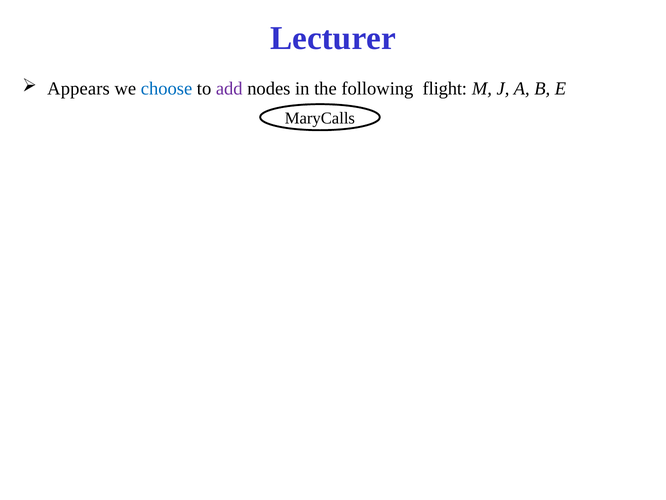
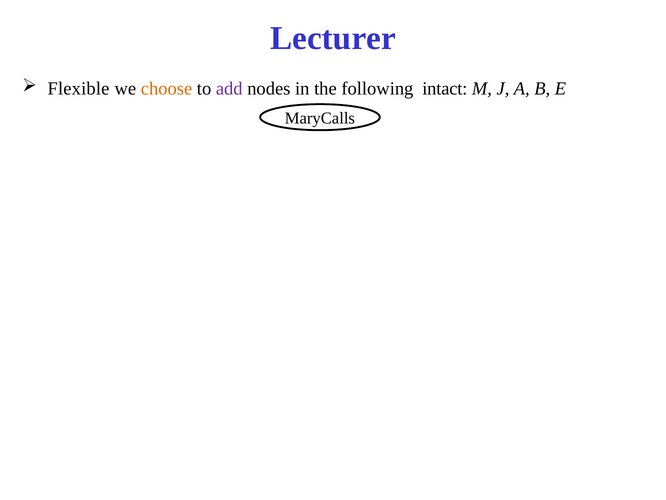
Appears: Appears -> Flexible
choose colour: blue -> orange
flight: flight -> intact
